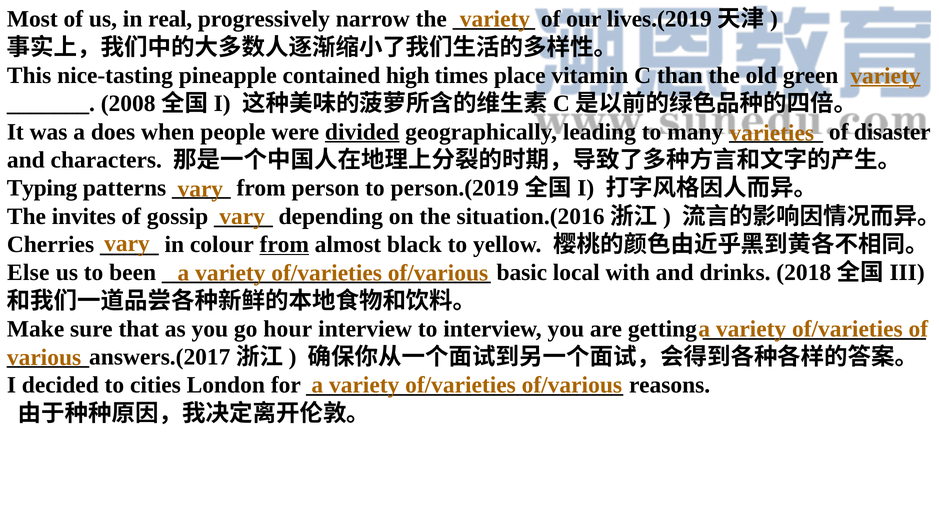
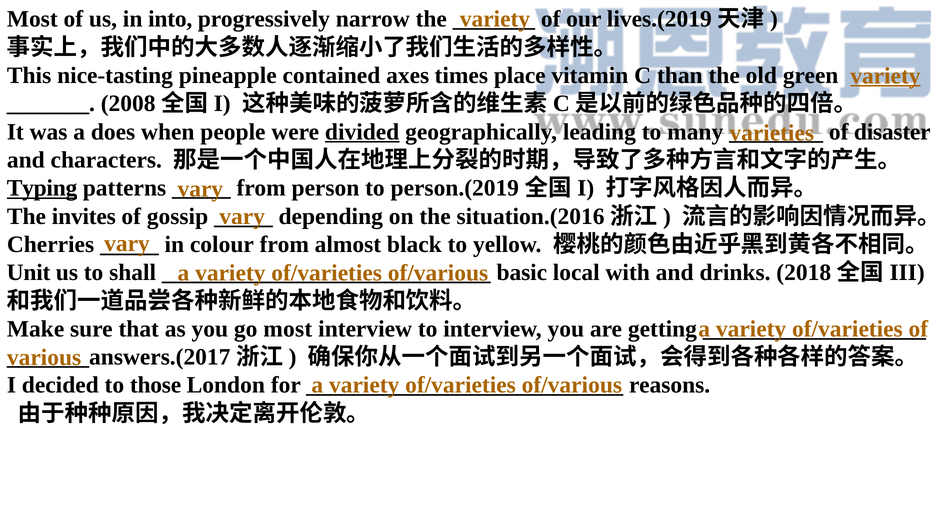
real: real -> into
high: high -> axes
Typing underline: none -> present
from at (284, 245) underline: present -> none
Else: Else -> Unit
been: been -> shall
go hour: hour -> most
cities: cities -> those
